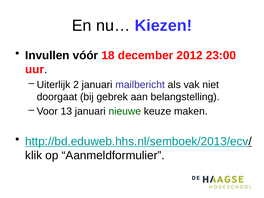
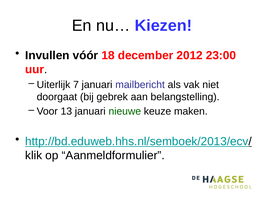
2: 2 -> 7
